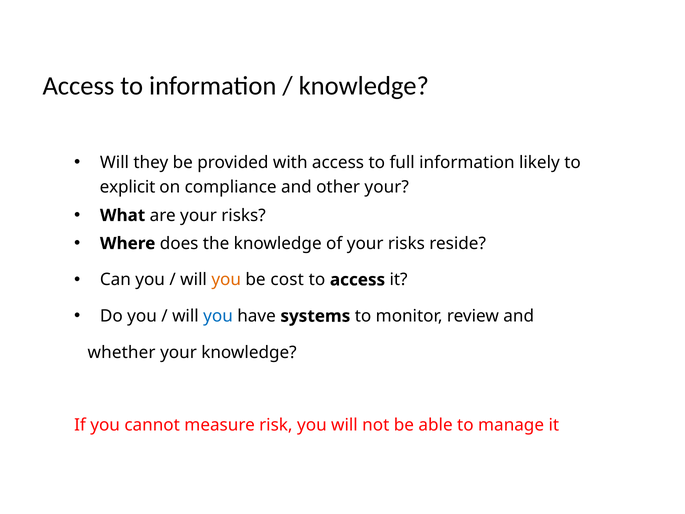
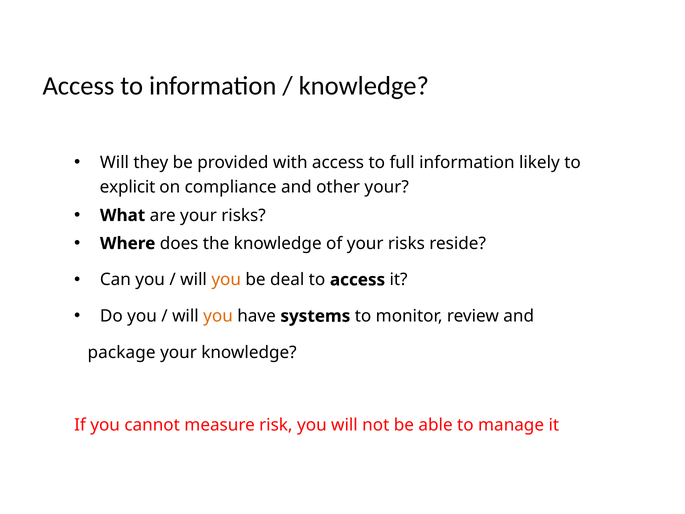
cost: cost -> deal
you at (218, 316) colour: blue -> orange
whether: whether -> package
